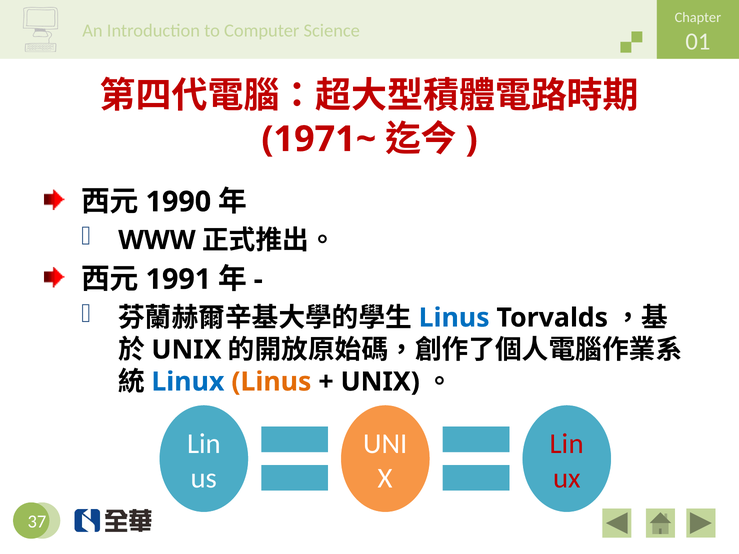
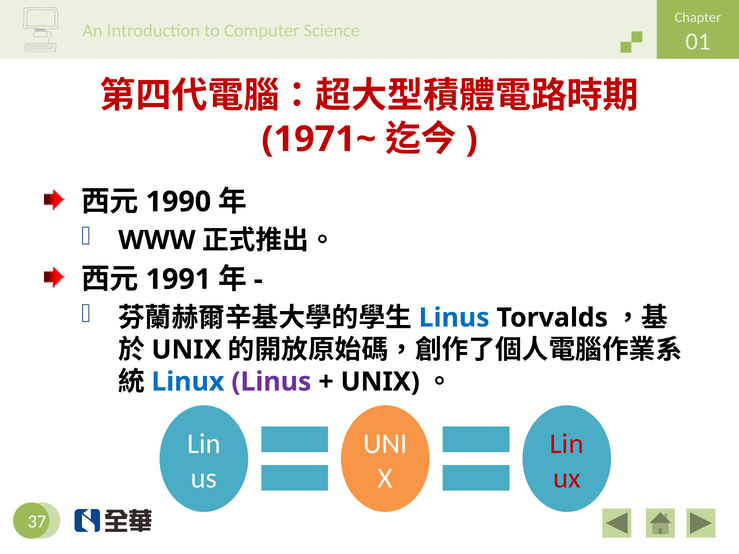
Linus at (271, 382) colour: orange -> purple
